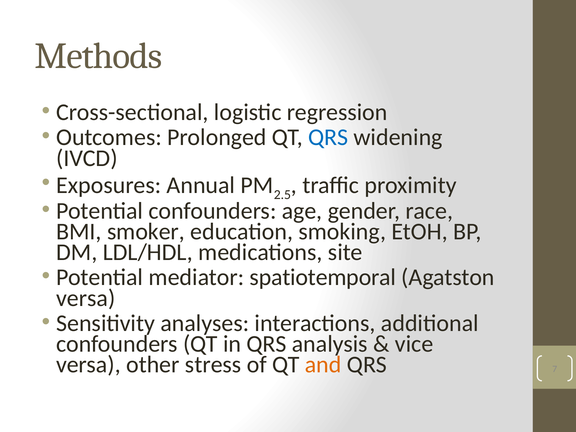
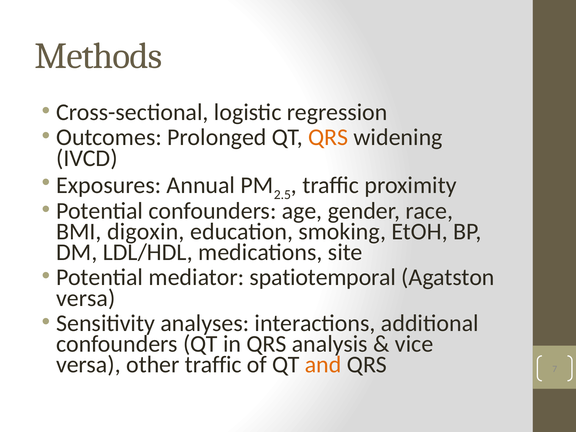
QRS at (328, 137) colour: blue -> orange
smoker: smoker -> digoxin
other stress: stress -> traffic
